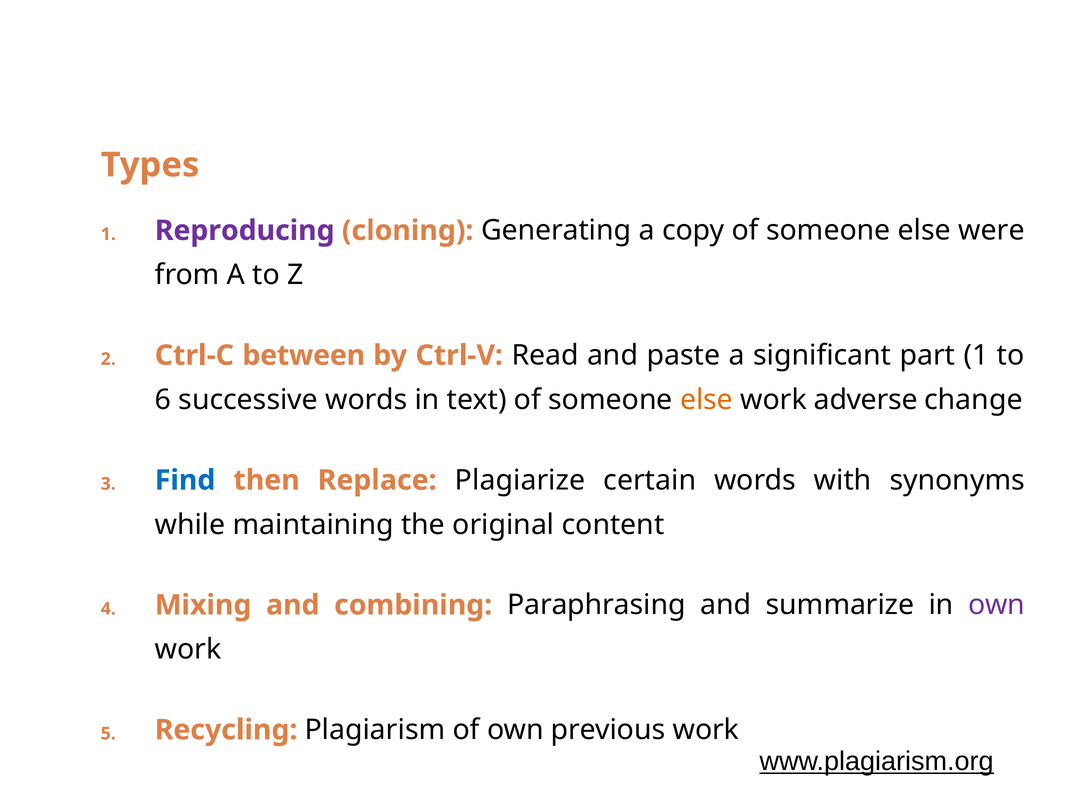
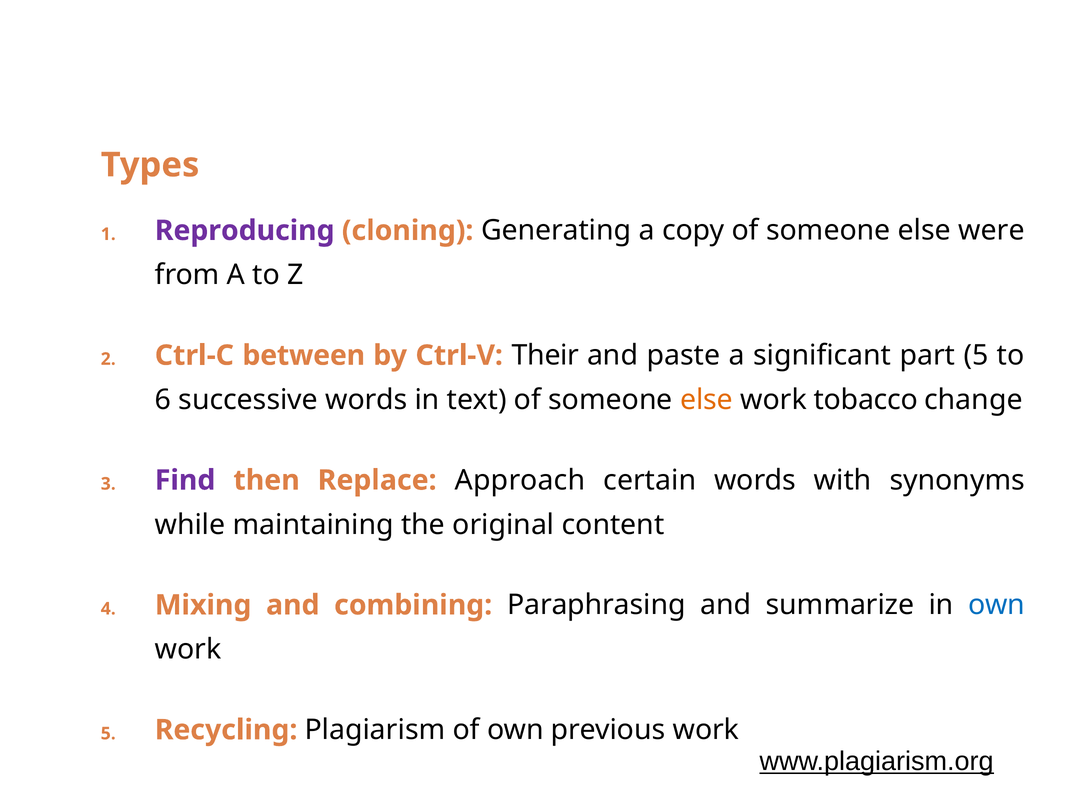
Read: Read -> Their
part 1: 1 -> 5
adverse: adverse -> tobacco
Find colour: blue -> purple
Plagiarize: Plagiarize -> Approach
own at (997, 606) colour: purple -> blue
